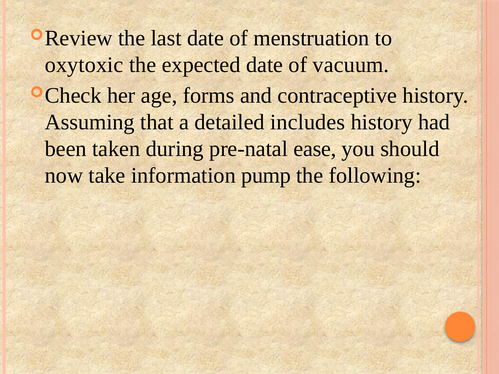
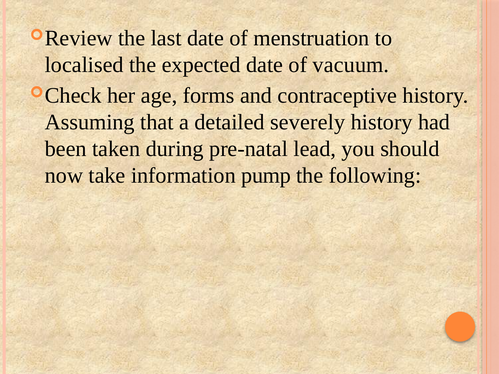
oxytoxic: oxytoxic -> localised
includes: includes -> severely
ease: ease -> lead
